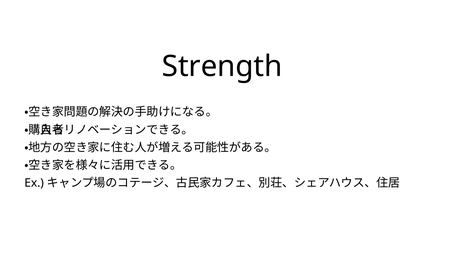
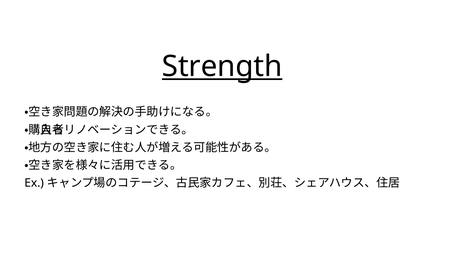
Strength underline: none -> present
